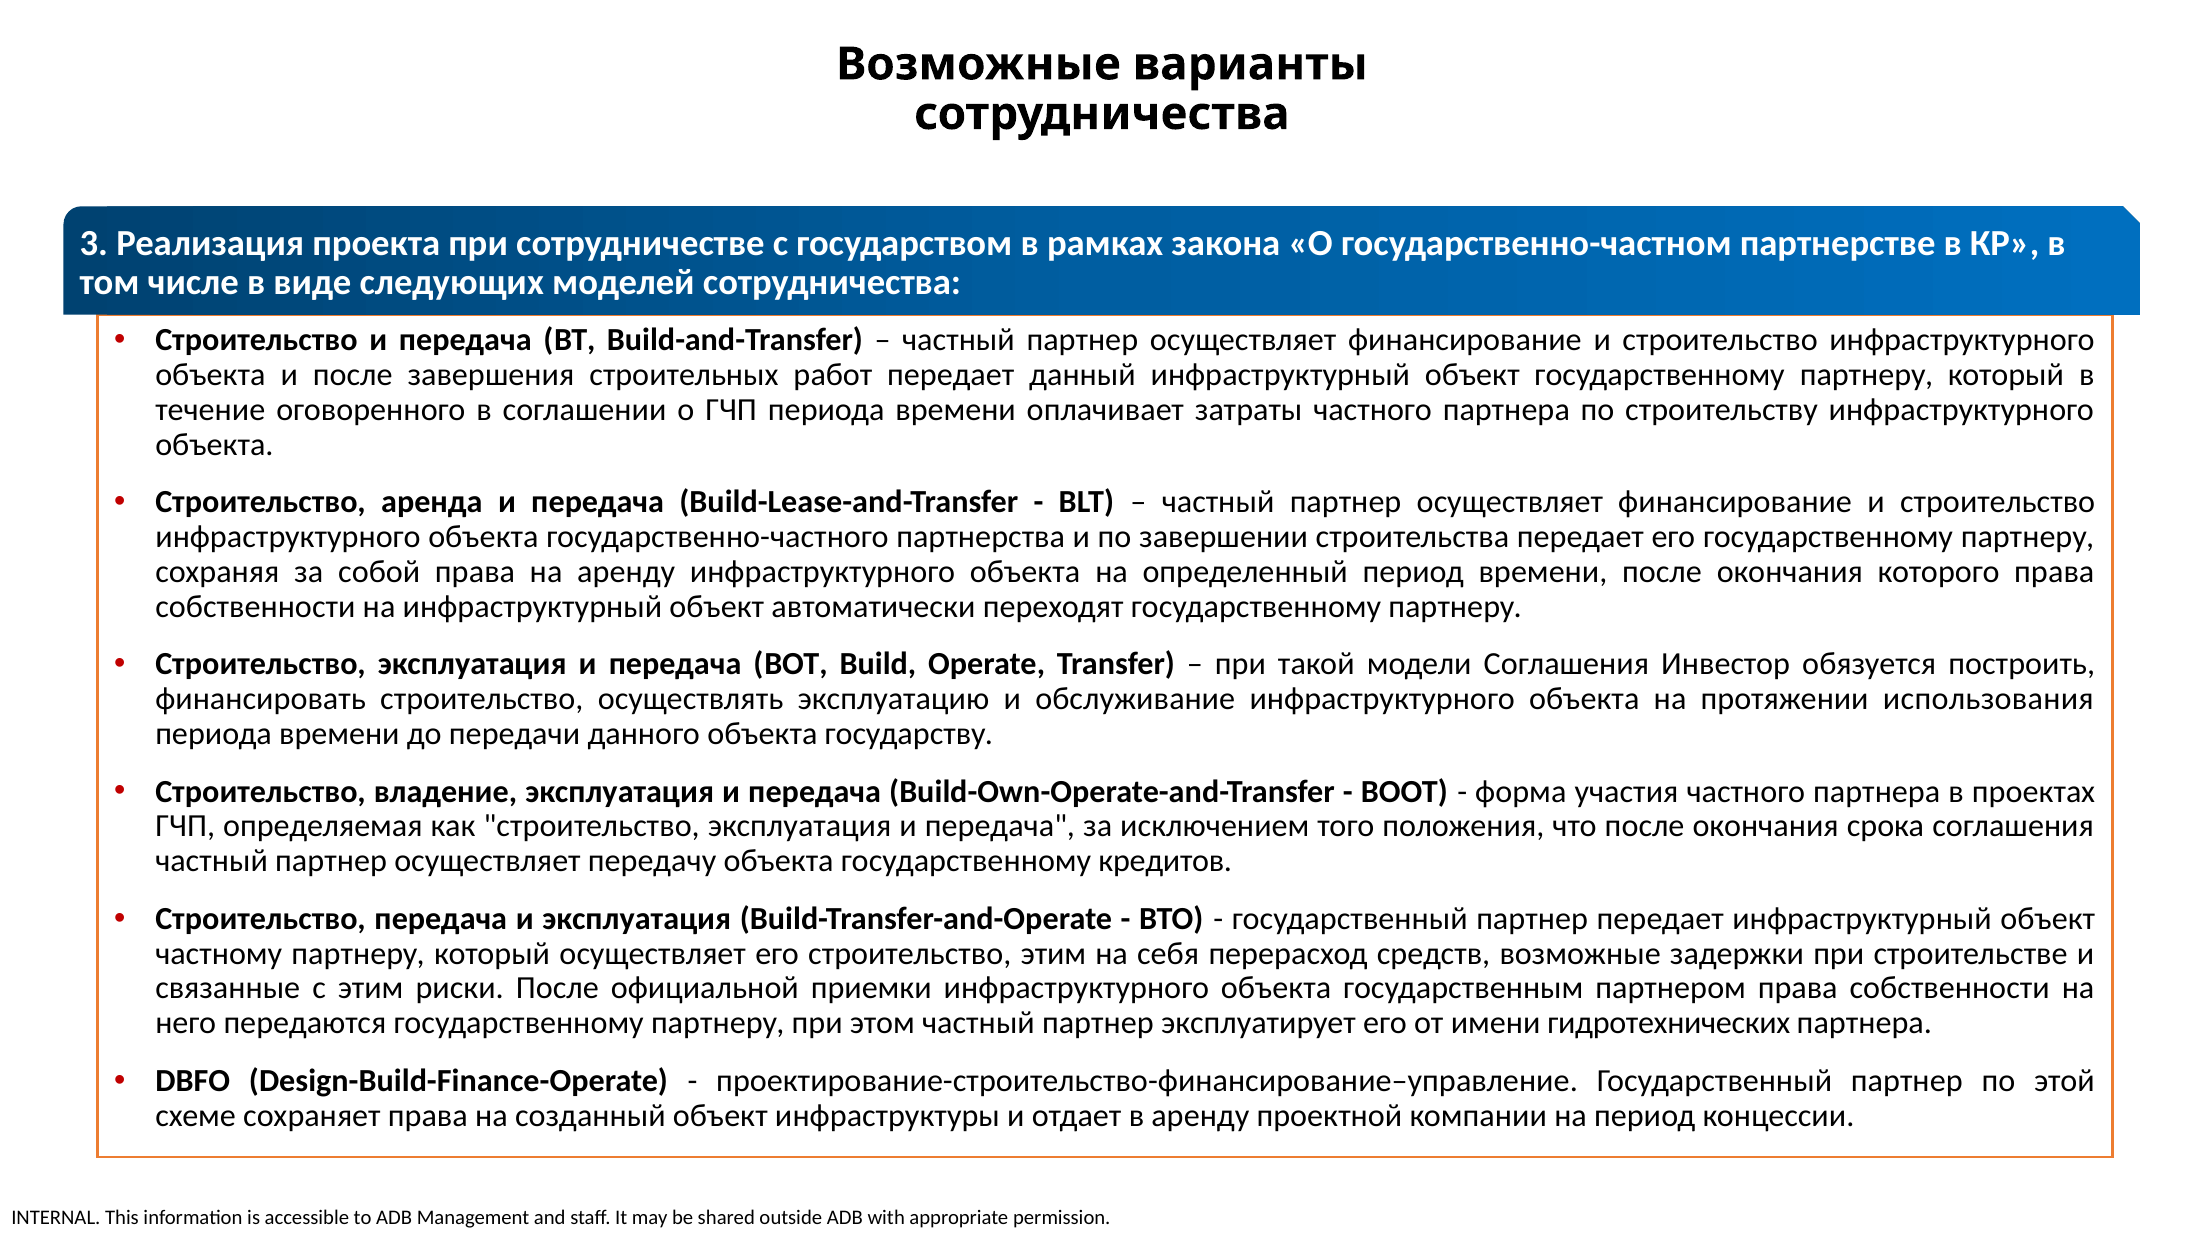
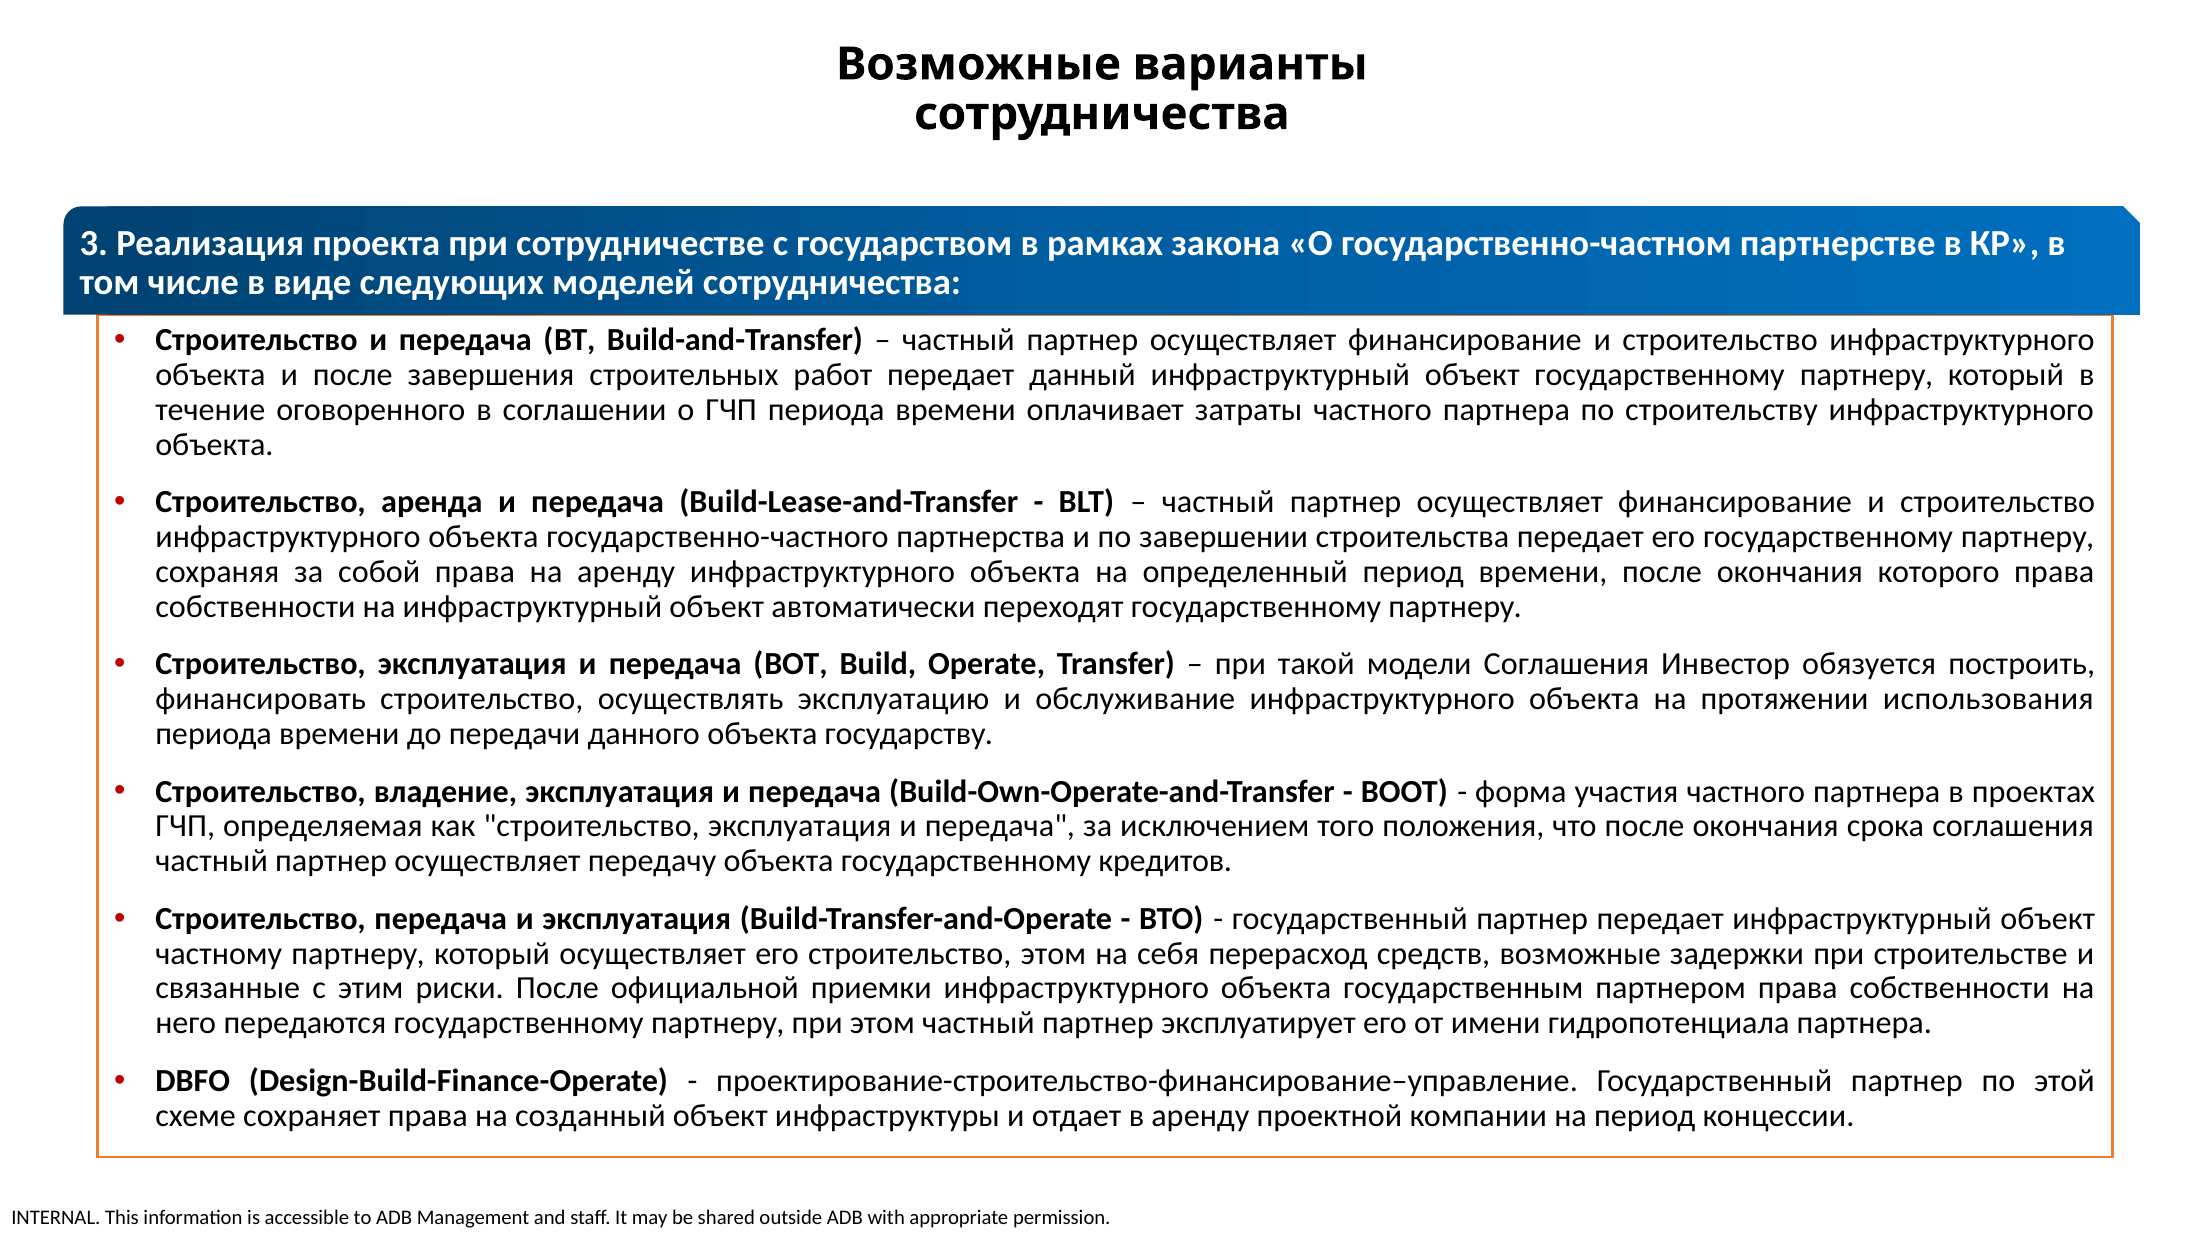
строительство этим: этим -> этом
гидротехнических: гидротехнических -> гидропотенциала
